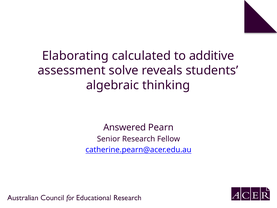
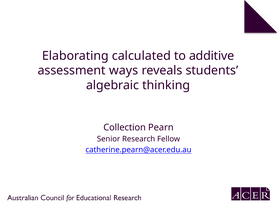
solve: solve -> ways
Answered: Answered -> Collection
